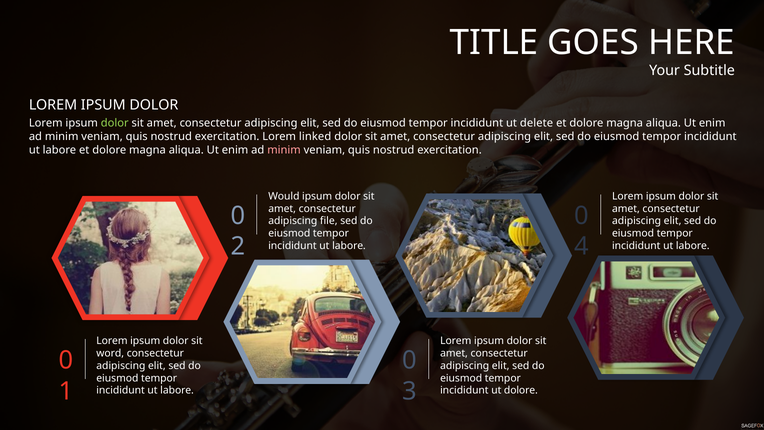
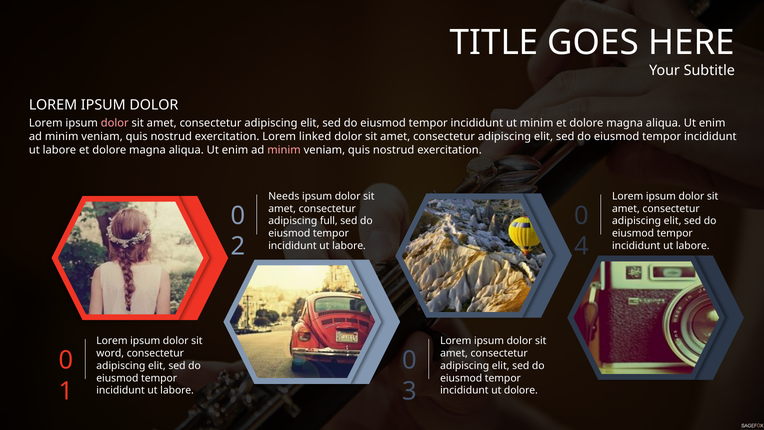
dolor at (115, 123) colour: light green -> pink
ut delete: delete -> minim
Would: Would -> Needs
file: file -> full
